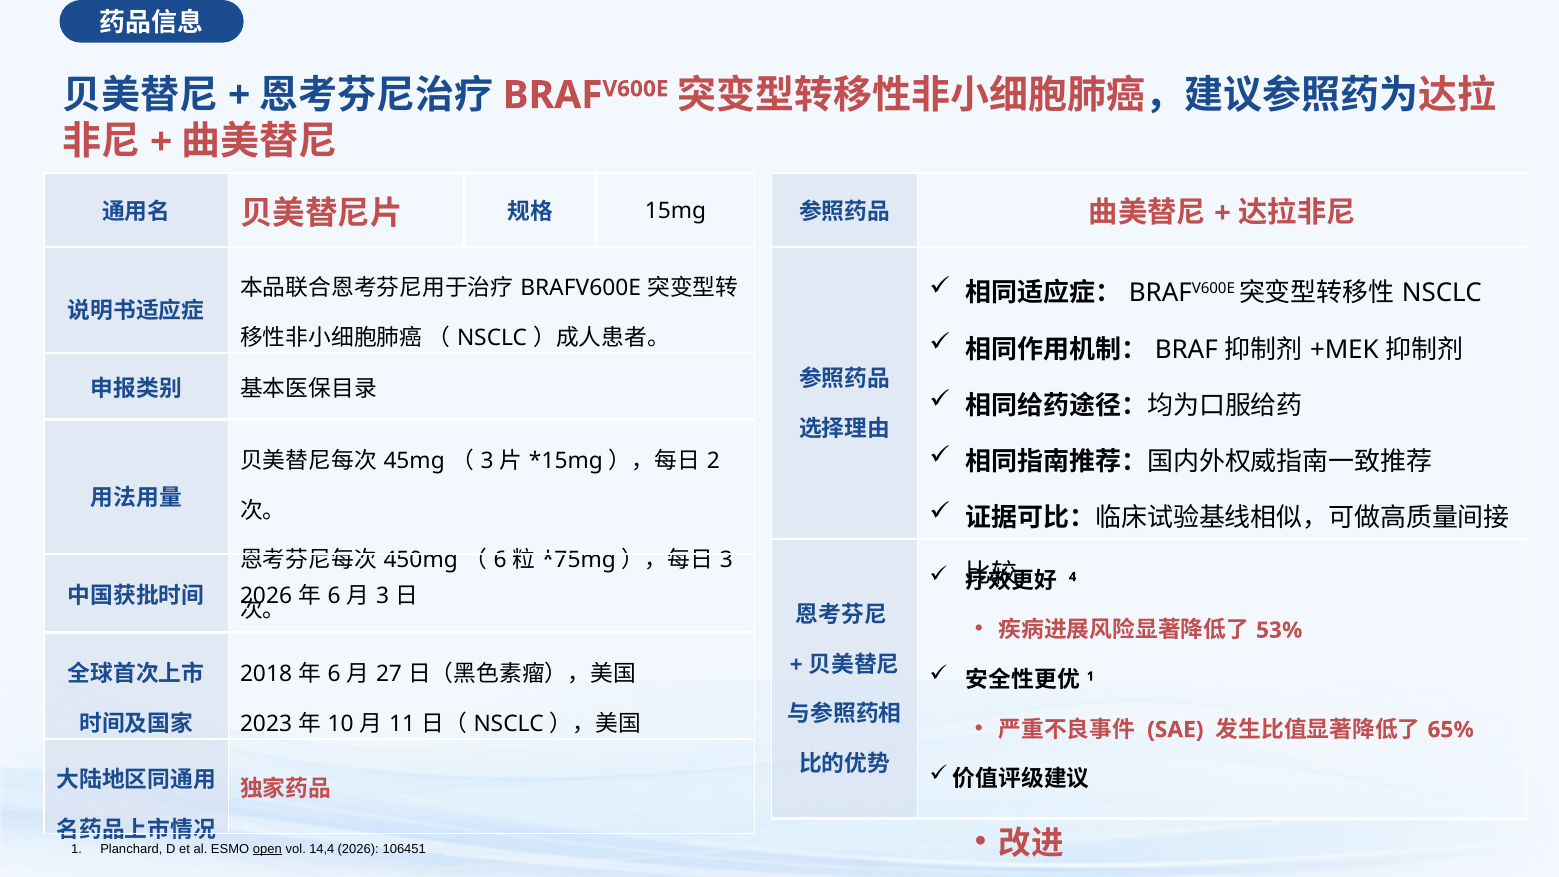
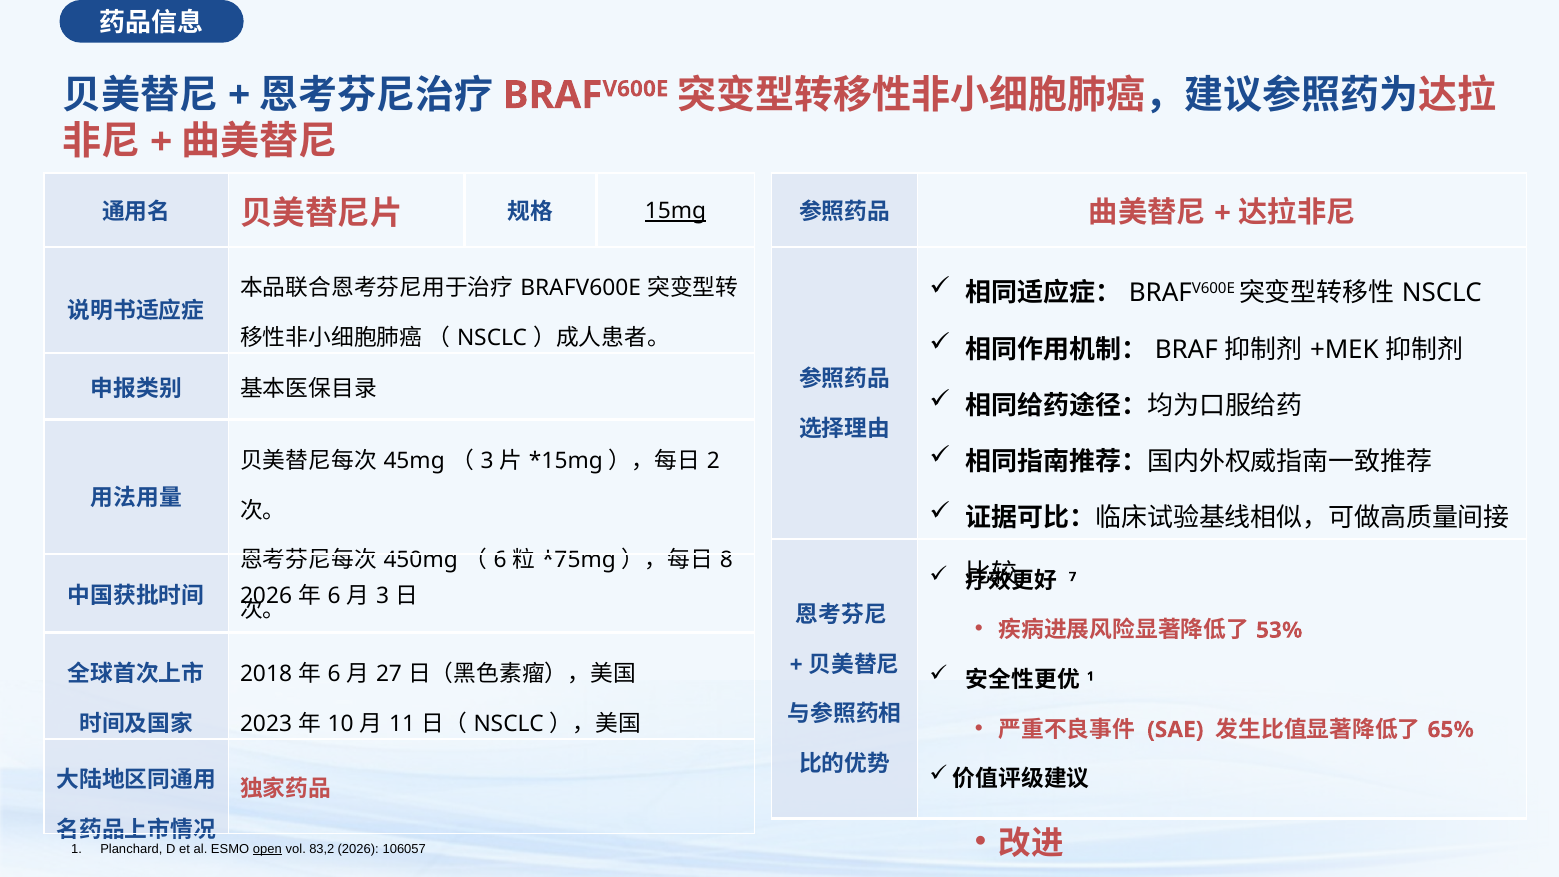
15mg underline: none -> present
3 at (726, 560): 3 -> 8
4: 4 -> 7
14,4: 14,4 -> 83,2
106451: 106451 -> 106057
